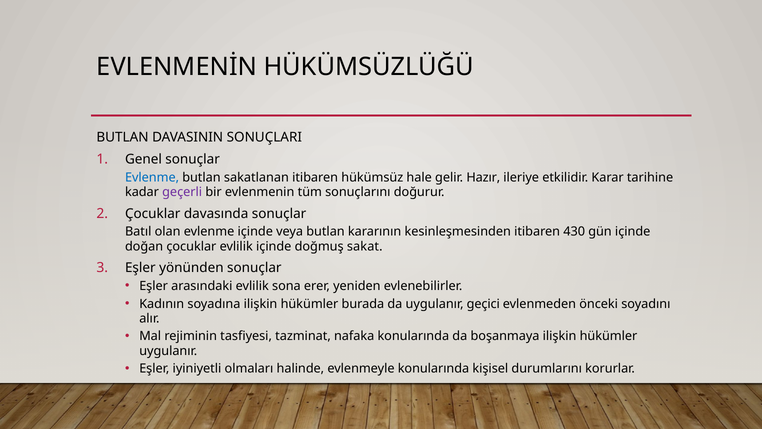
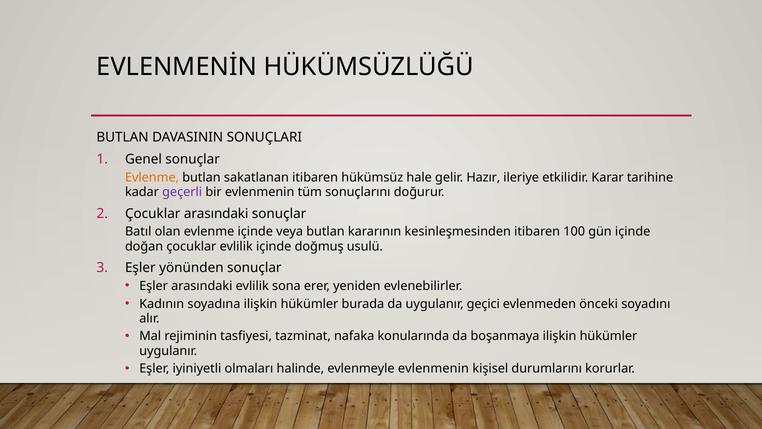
Evlenme at (152, 177) colour: blue -> orange
Çocuklar davasında: davasında -> arasındaki
430: 430 -> 100
sakat: sakat -> usulü
evlenmeyle konularında: konularında -> evlenmenin
